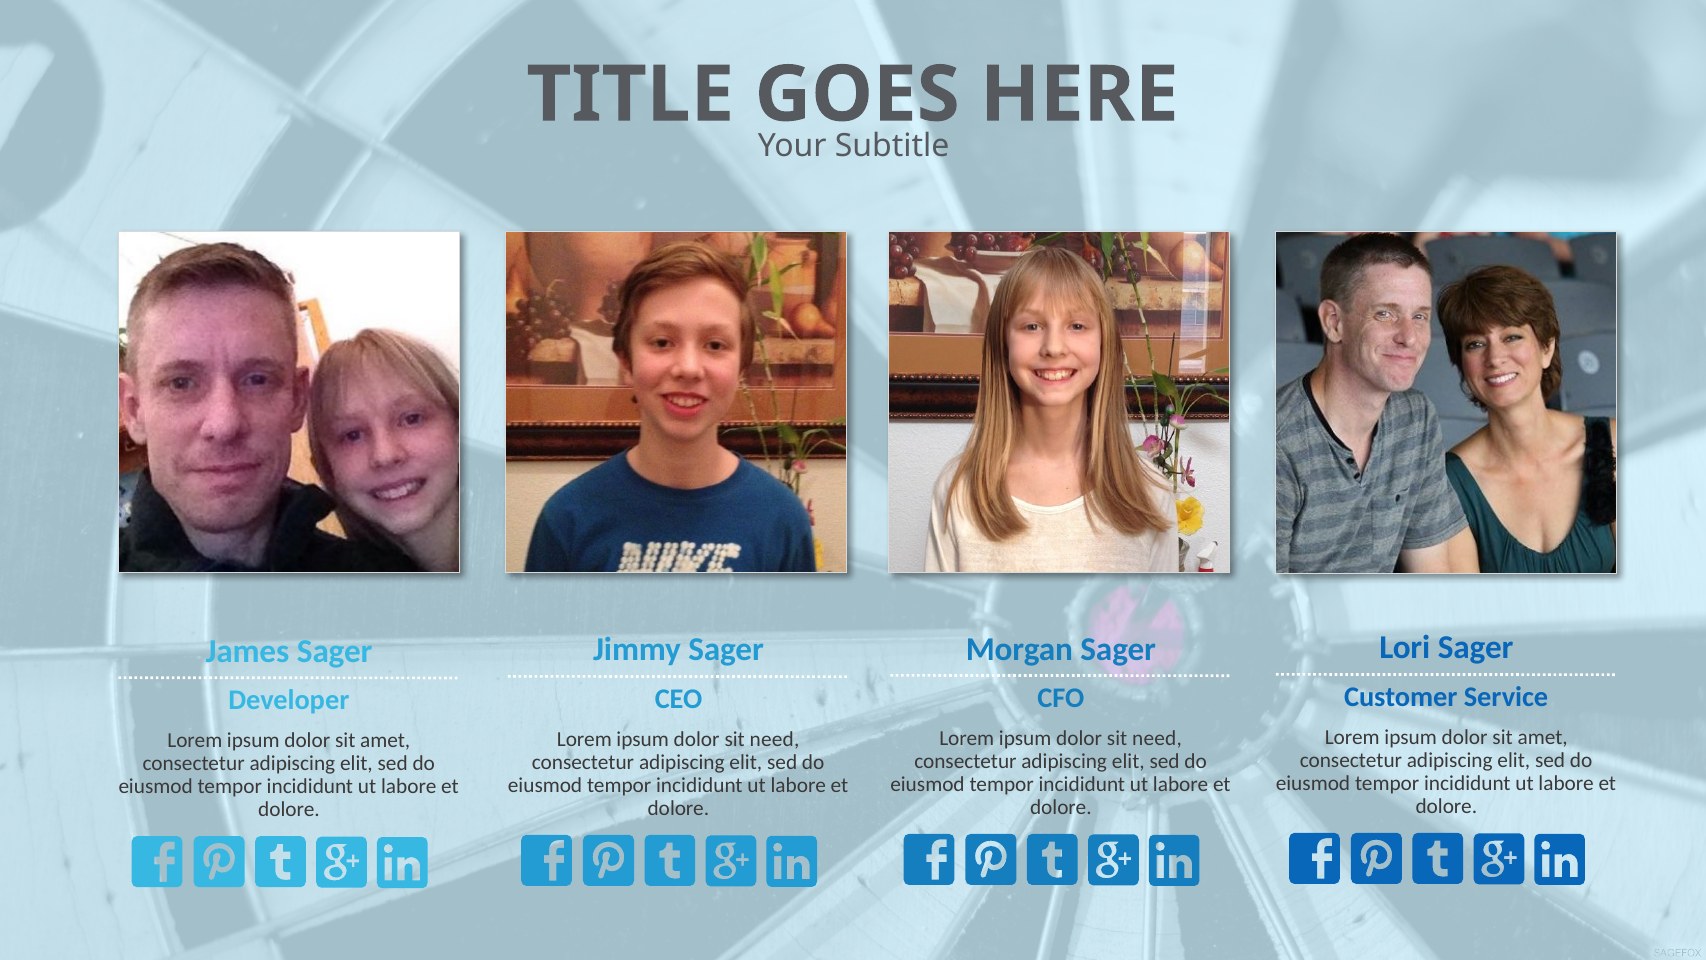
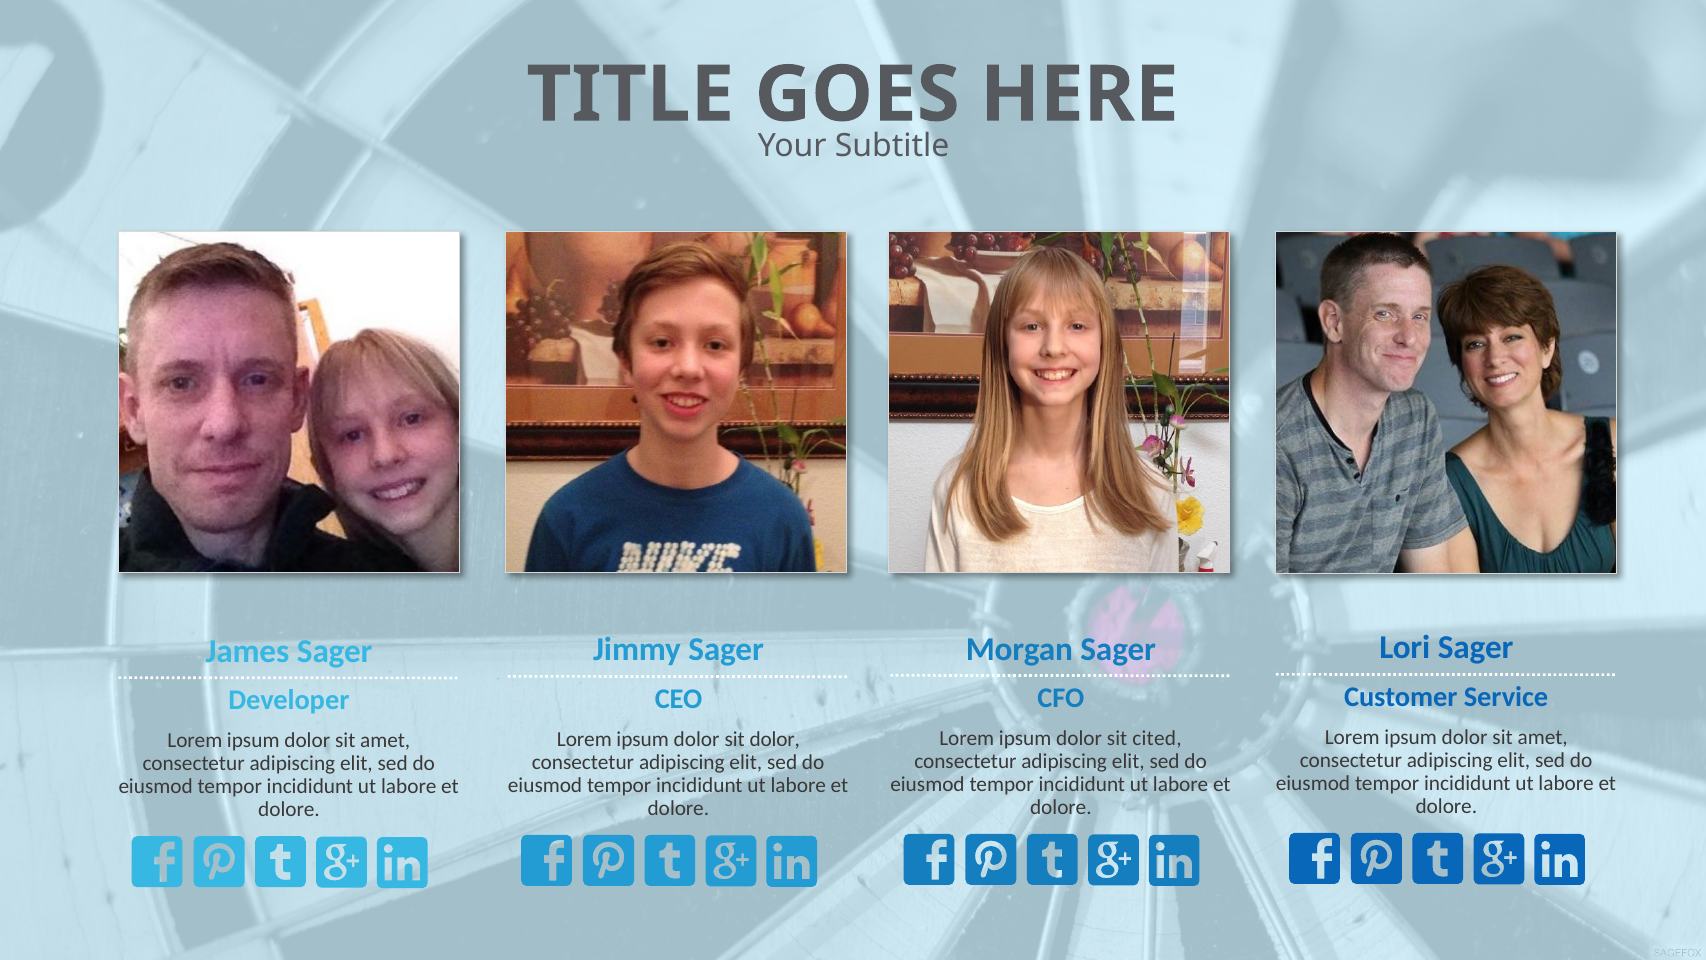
need at (1157, 738): need -> cited
need at (775, 739): need -> dolor
